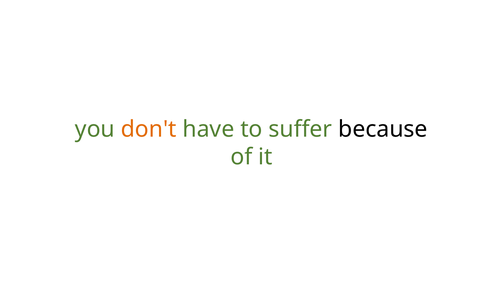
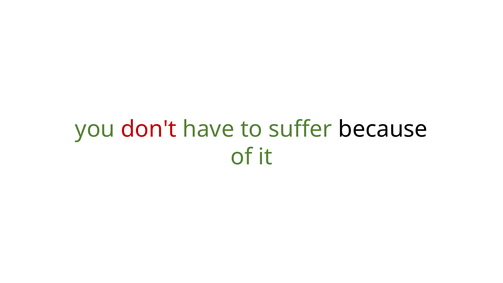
don't colour: orange -> red
